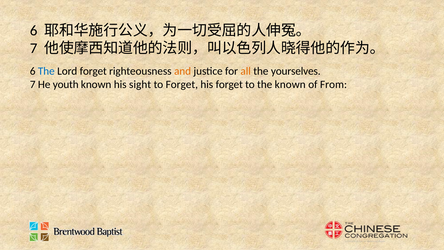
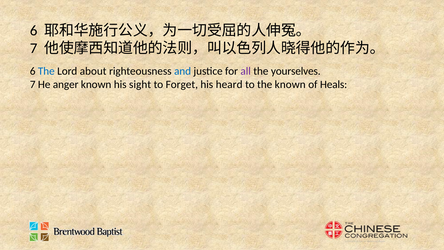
Lord forget: forget -> about
and colour: orange -> blue
all colour: orange -> purple
youth: youth -> anger
his forget: forget -> heard
From: From -> Heals
